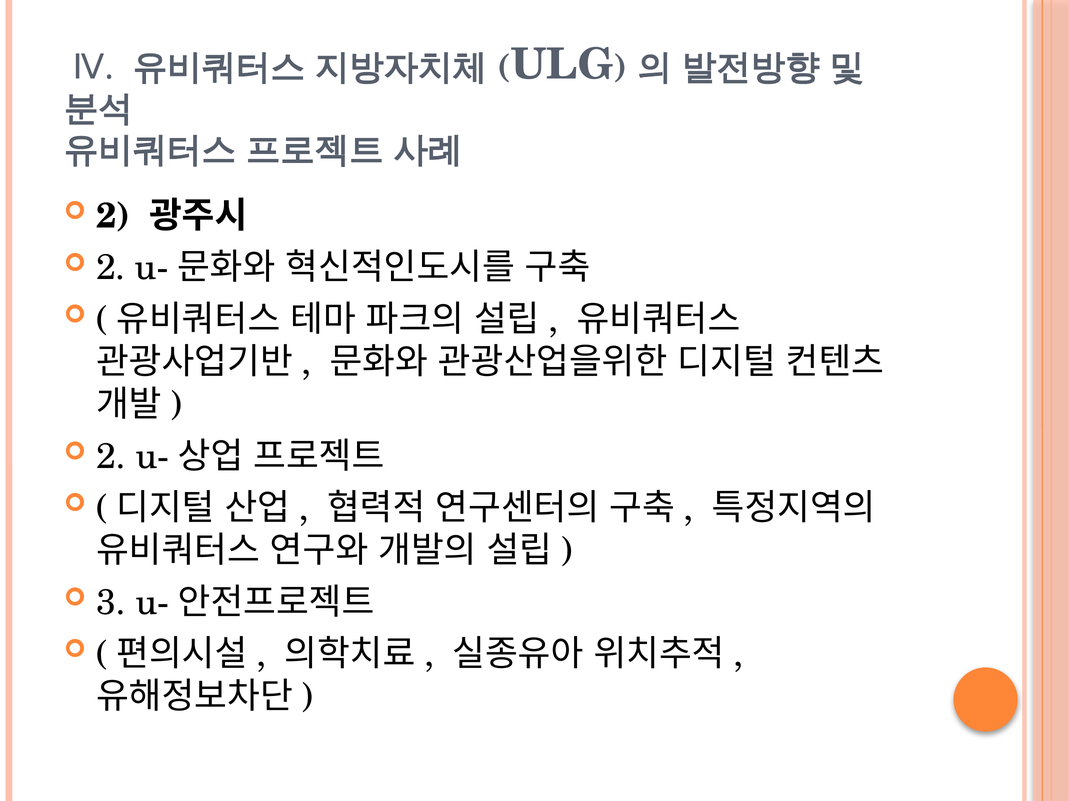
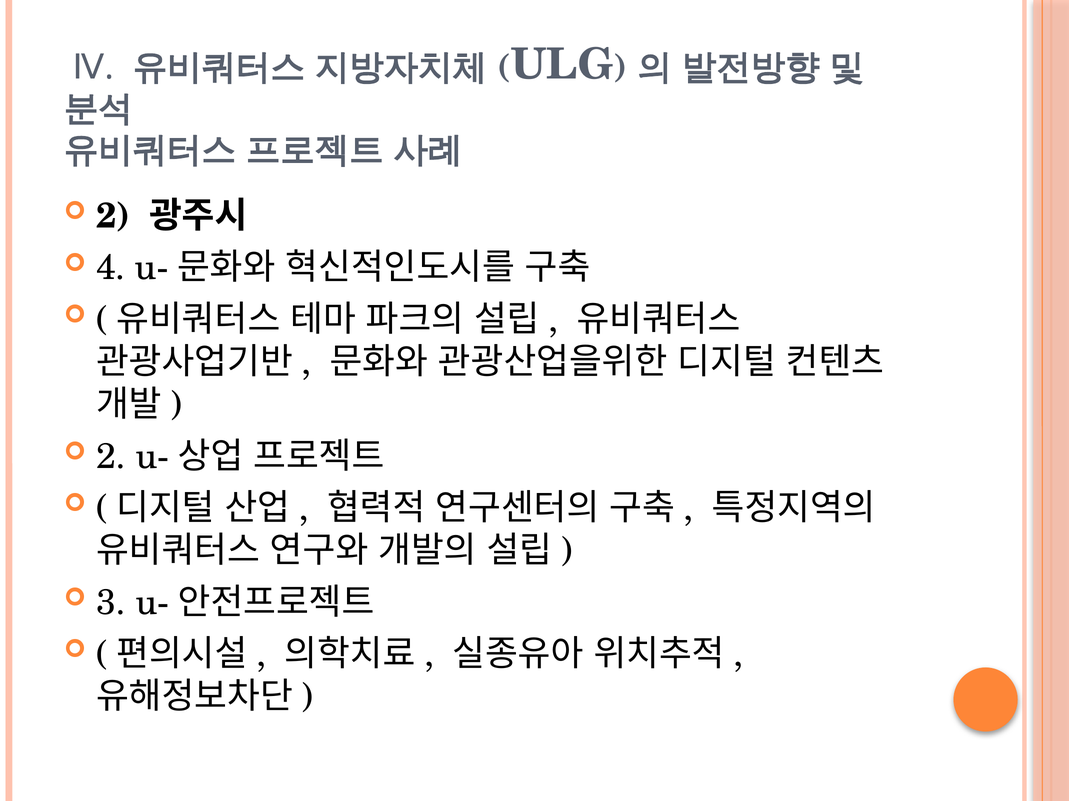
2 at (111, 268): 2 -> 4
